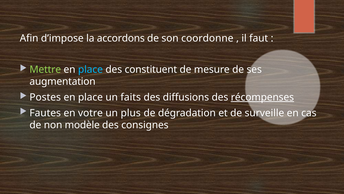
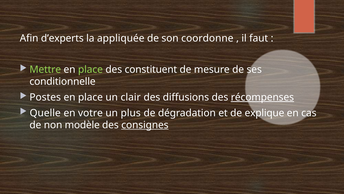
d’impose: d’impose -> d’experts
accordons: accordons -> appliquée
place at (90, 69) colour: light blue -> light green
augmentation: augmentation -> conditionnelle
faits: faits -> clair
Fautes: Fautes -> Quelle
surveille: surveille -> explique
consignes underline: none -> present
